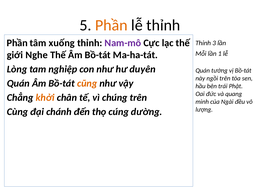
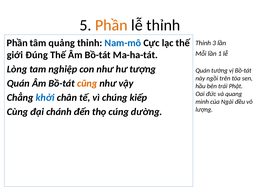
xuống: xuống -> quảng
Nam-mô colour: purple -> blue
Nghe: Nghe -> Đúng
duyên: duyên -> tượng
khởi colour: orange -> blue
chúng trên: trên -> kiếp
